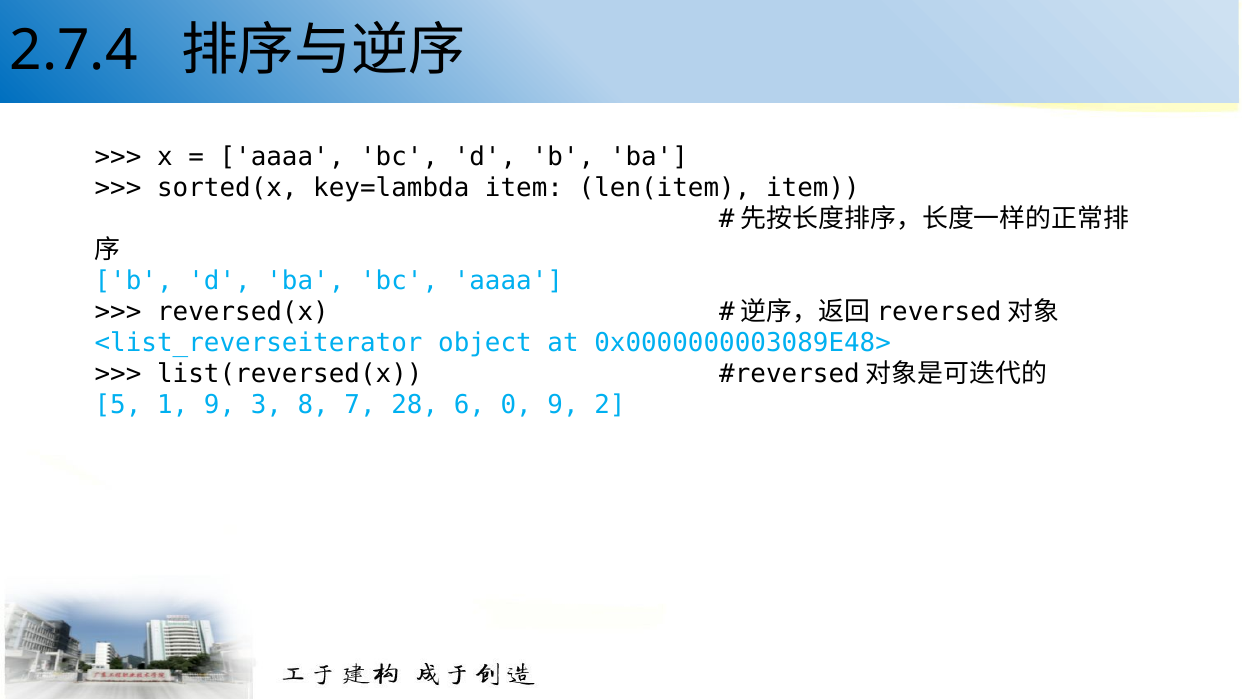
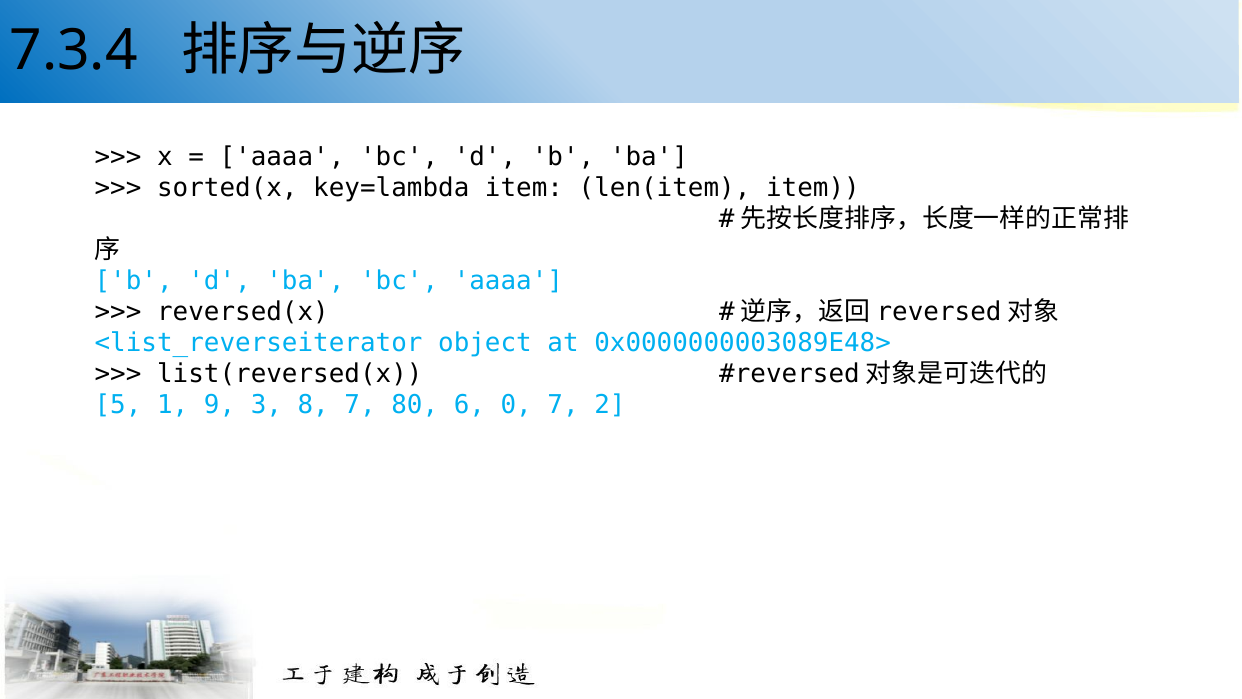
2.7.4: 2.7.4 -> 7.3.4
28: 28 -> 80
0 9: 9 -> 7
